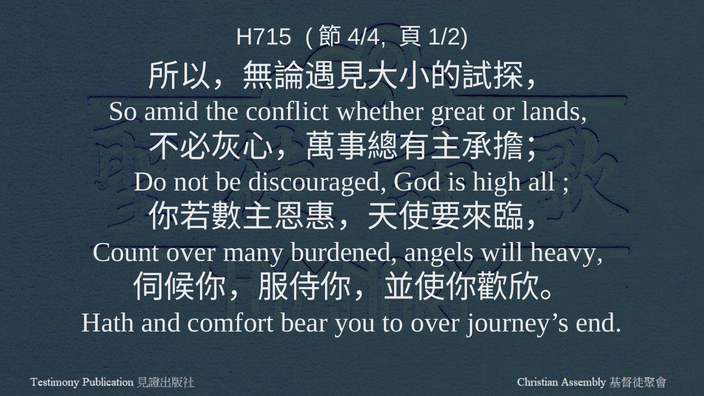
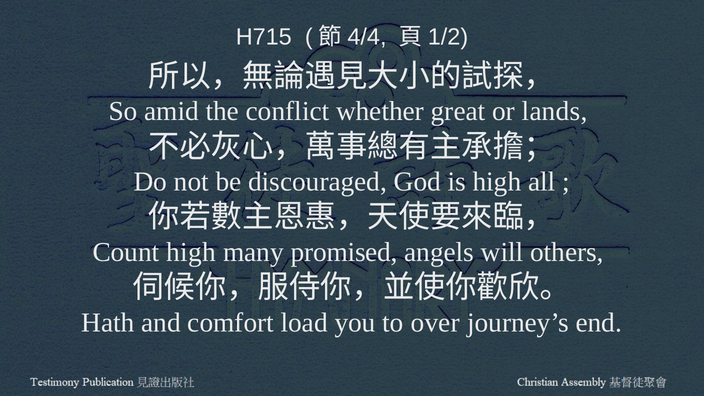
Count over: over -> high
burdened: burdened -> promised
heavy: heavy -> others
bear: bear -> load
